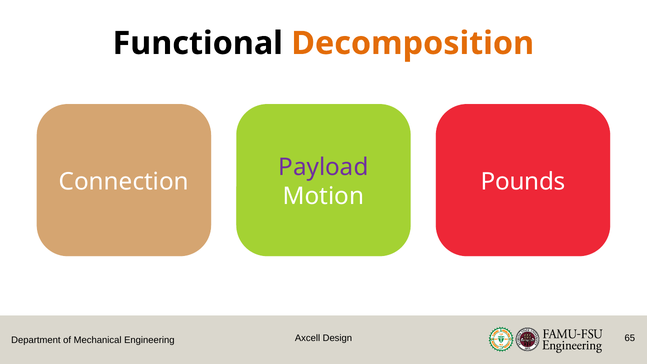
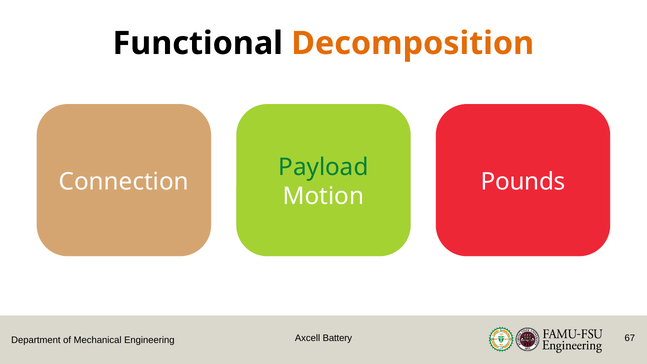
Payload colour: purple -> green
Design: Design -> Battery
65: 65 -> 67
